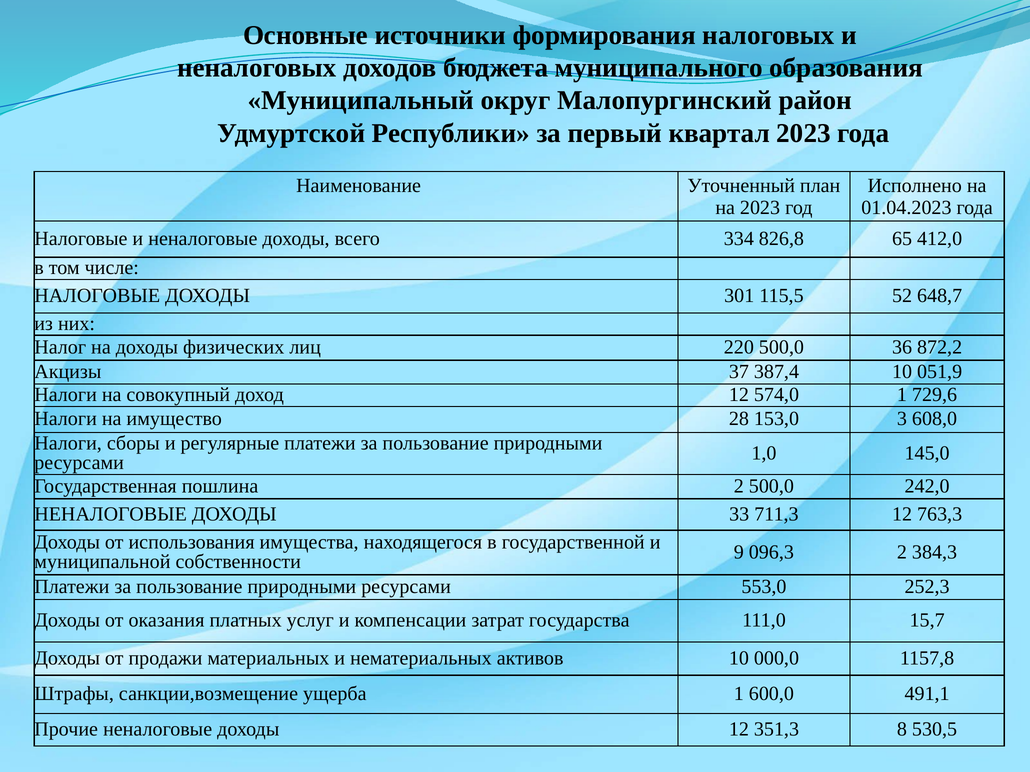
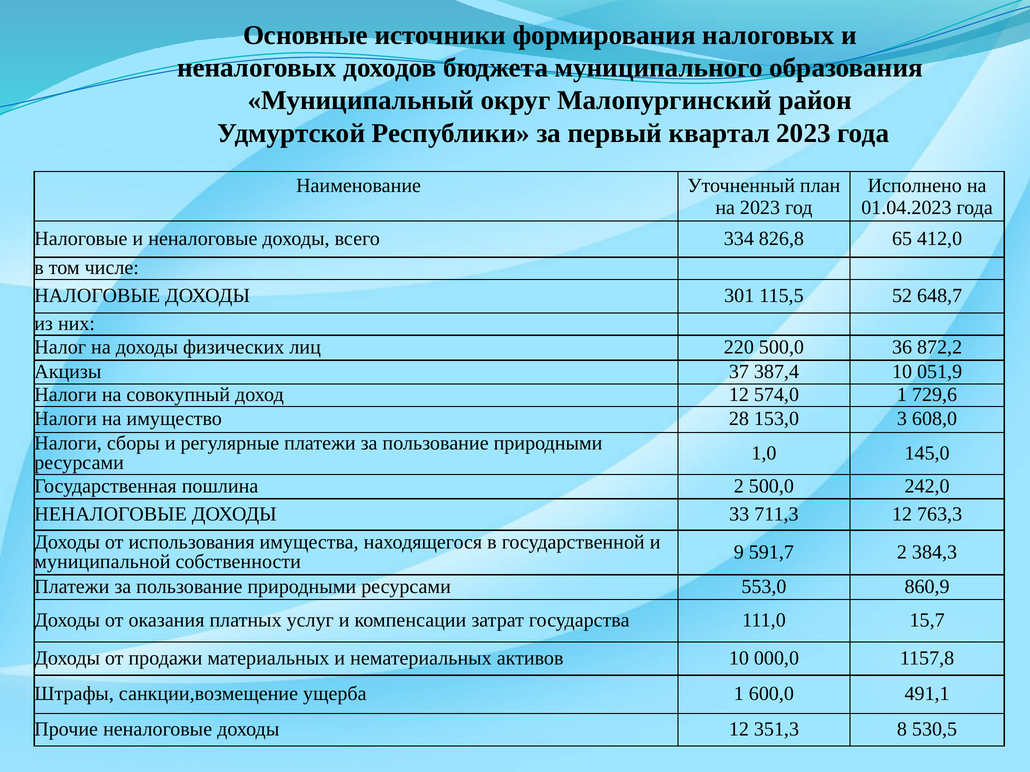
096,3: 096,3 -> 591,7
252,3: 252,3 -> 860,9
